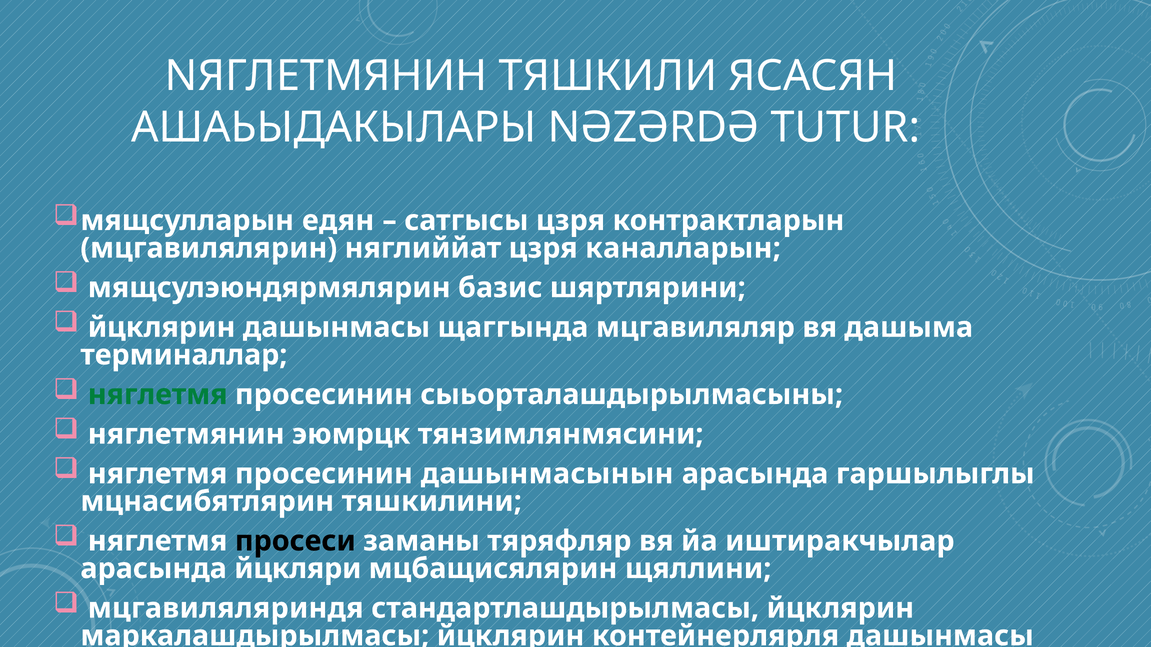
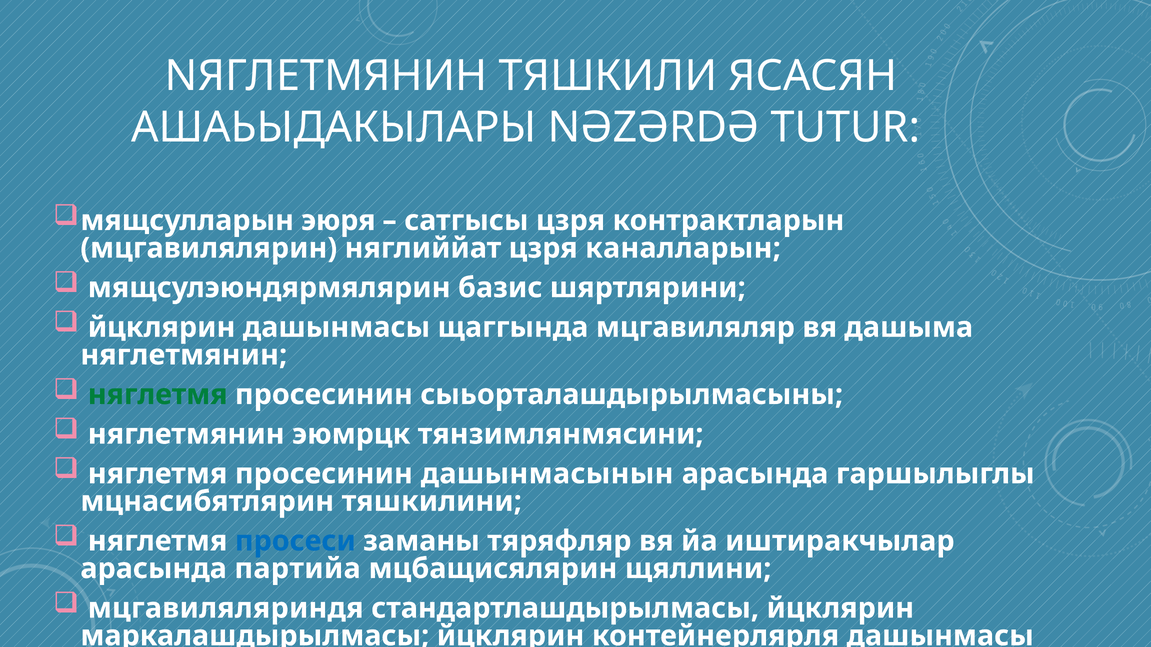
едян: едян -> эюря
терминаллар at (184, 355): терминаллар -> няглетмянин
просеси colour: black -> blue
йцкляри: йцкляри -> партийа
